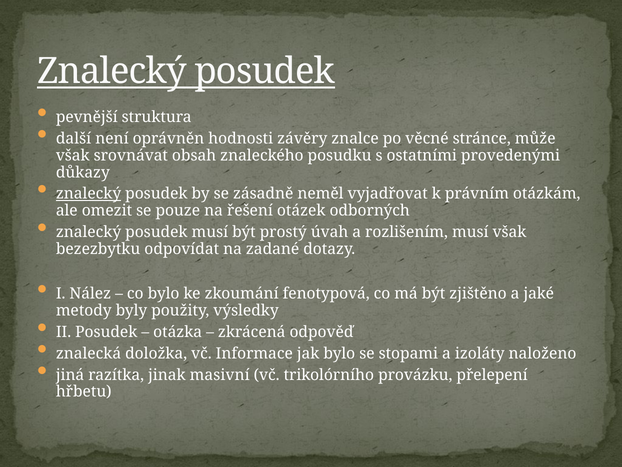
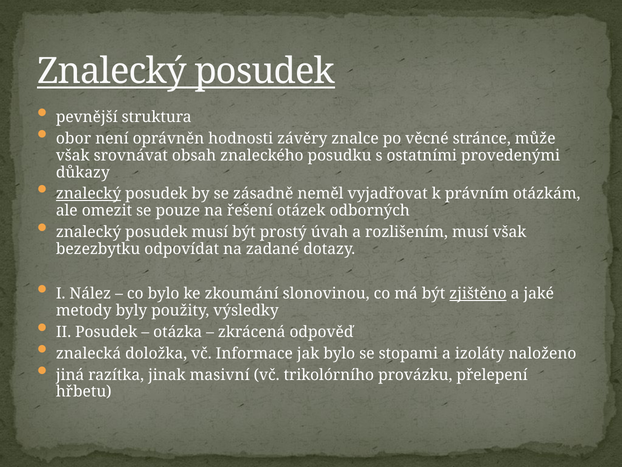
další: další -> obor
fenotypová: fenotypová -> slonovinou
zjištěno underline: none -> present
